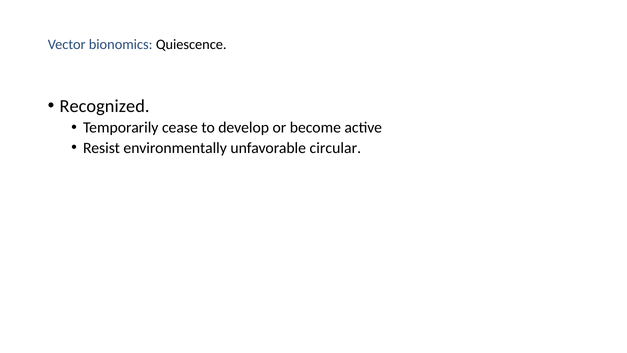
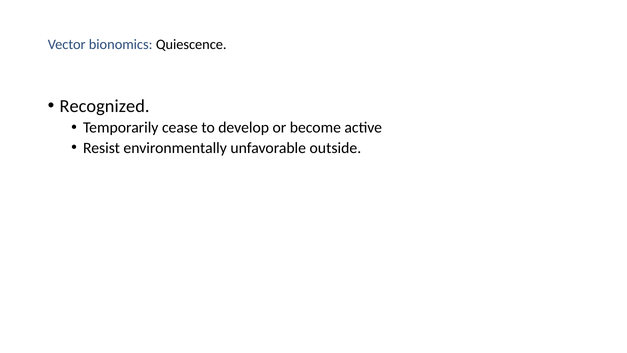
circular: circular -> outside
